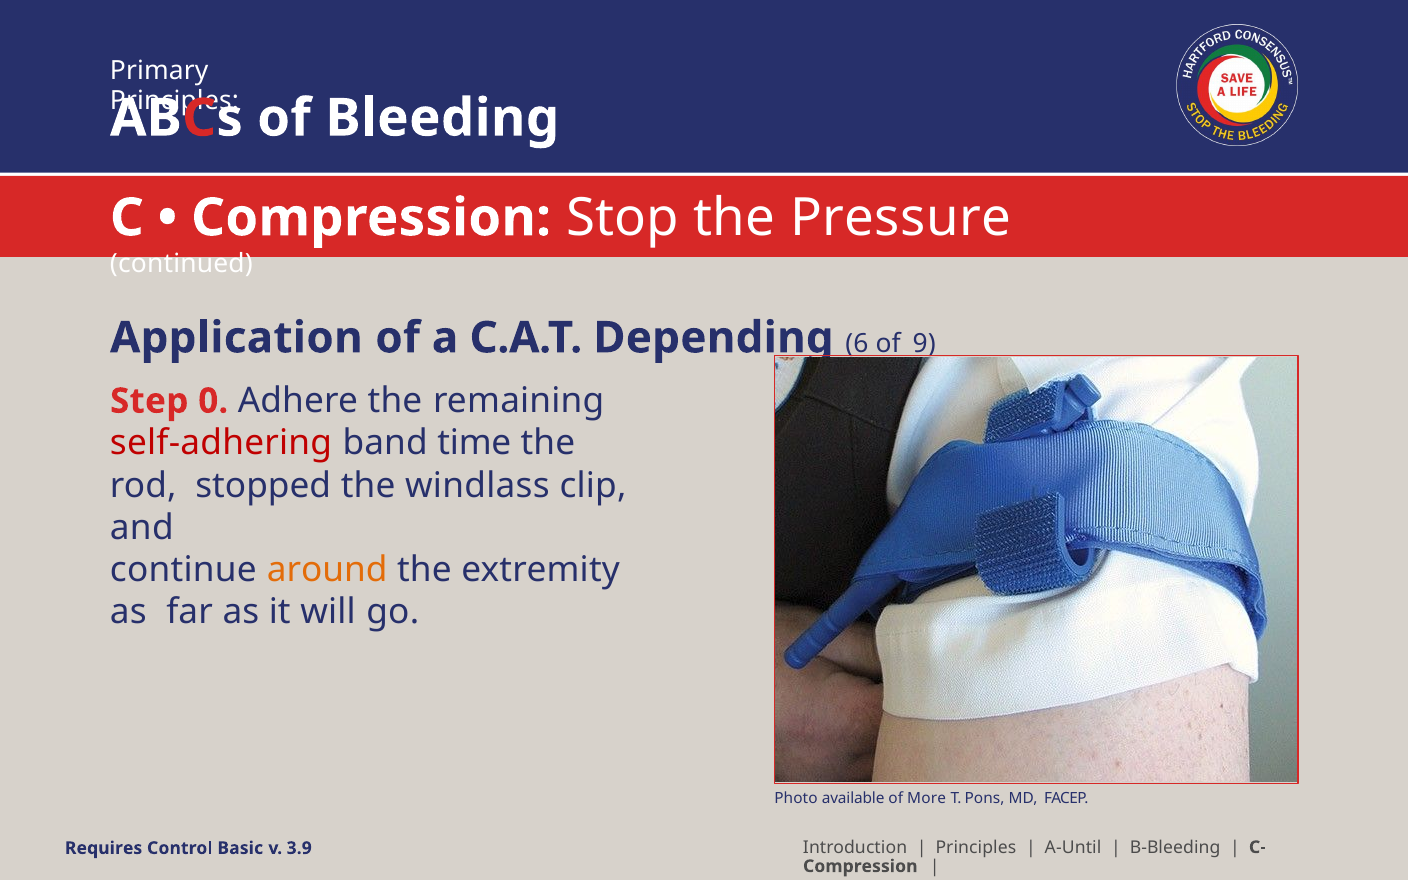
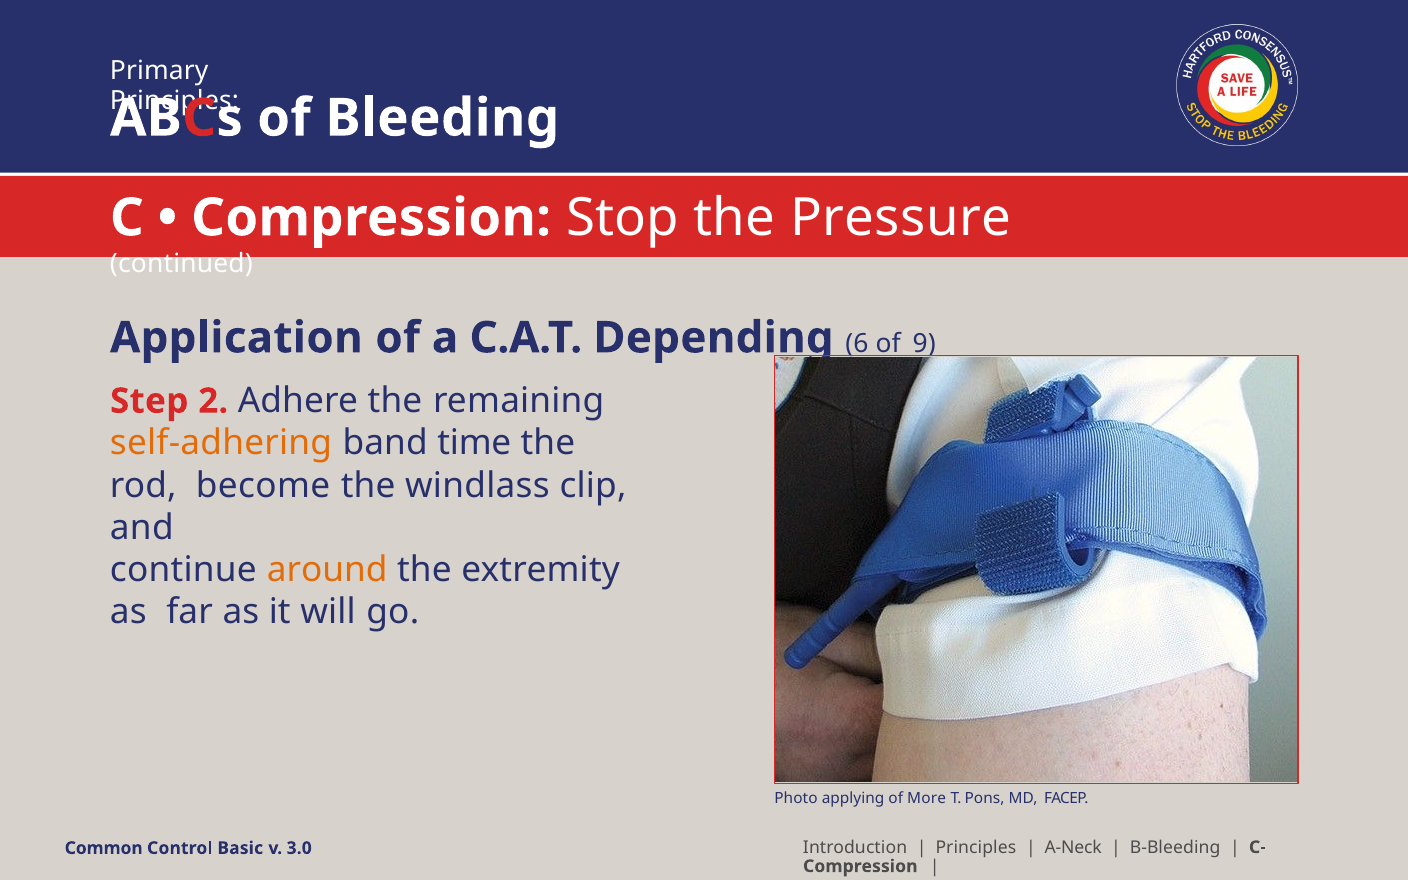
0: 0 -> 2
self-adhering colour: red -> orange
stopped: stopped -> become
available: available -> applying
A-Until: A-Until -> A-Neck
Requires: Requires -> Common
3.9: 3.9 -> 3.0
